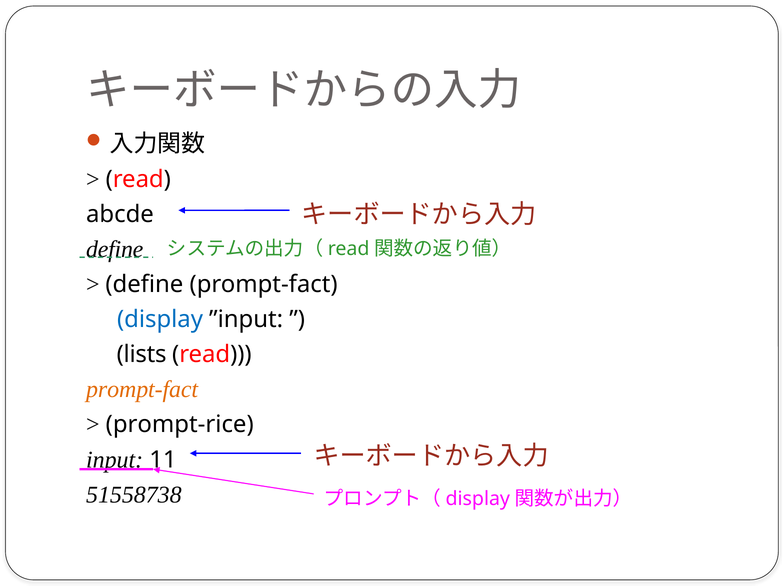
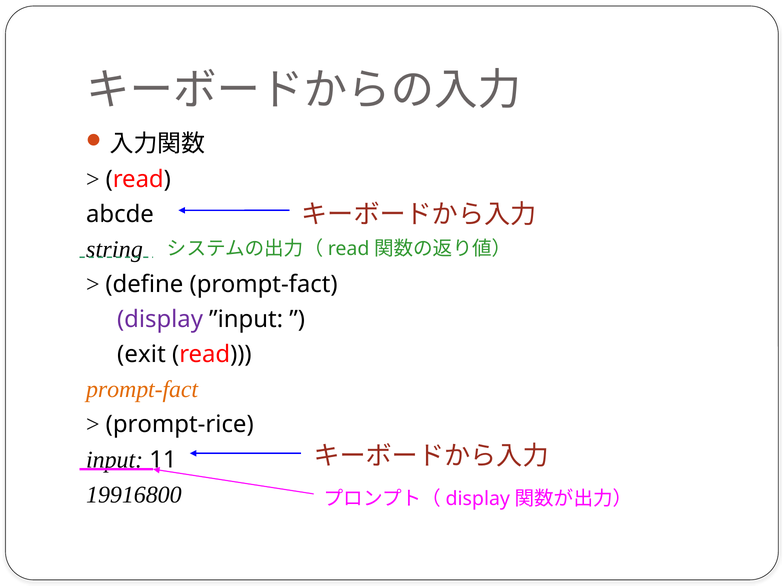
define at (115, 249): define -> string
display colour: blue -> purple
lists: lists -> exit
51558738: 51558738 -> 19916800
